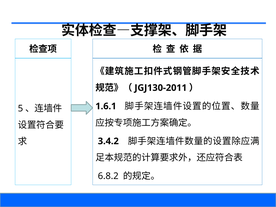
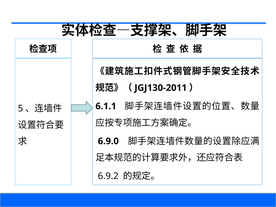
1.6.1: 1.6.1 -> 6.1.1
3.4.2: 3.4.2 -> 6.9.0
6.8.2: 6.8.2 -> 6.9.2
